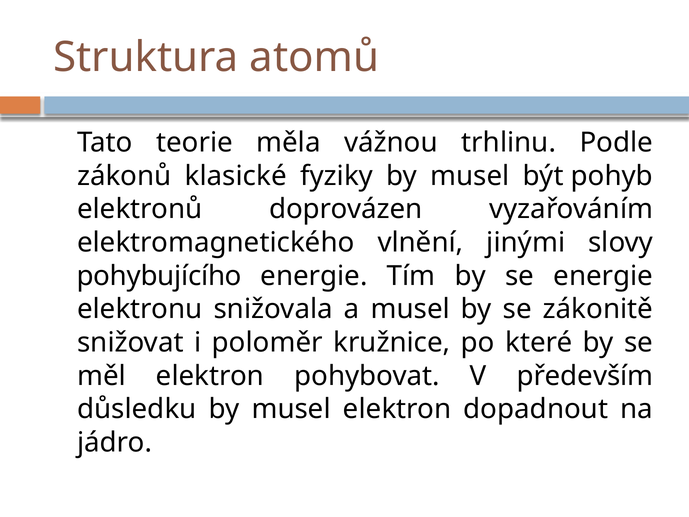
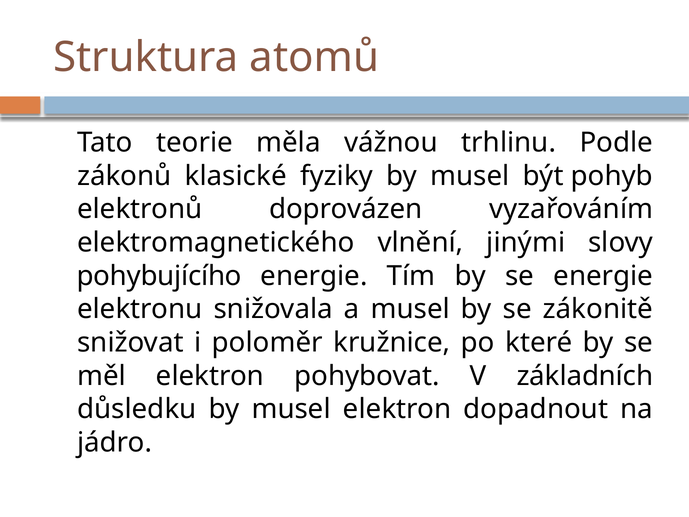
především: především -> základních
